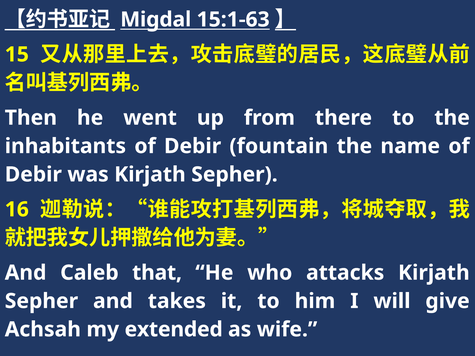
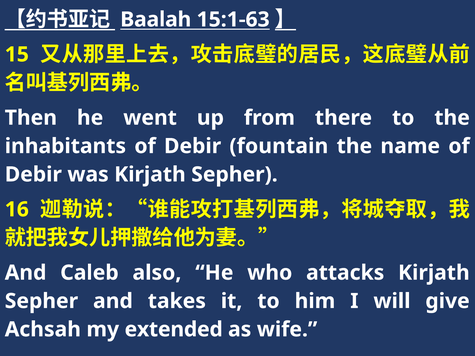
Migdal: Migdal -> Baalah
that: that -> also
